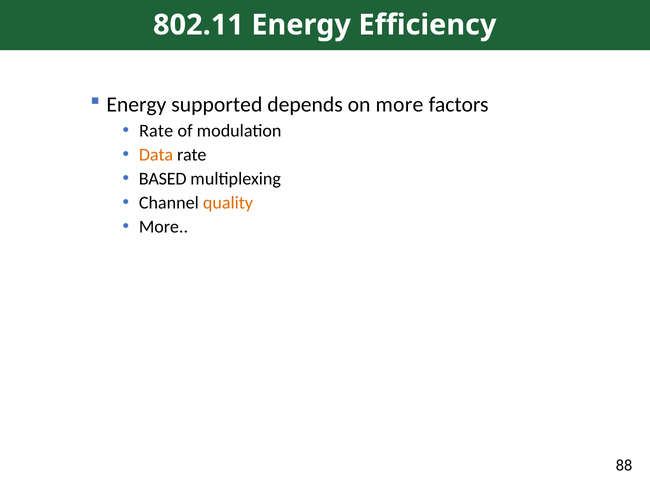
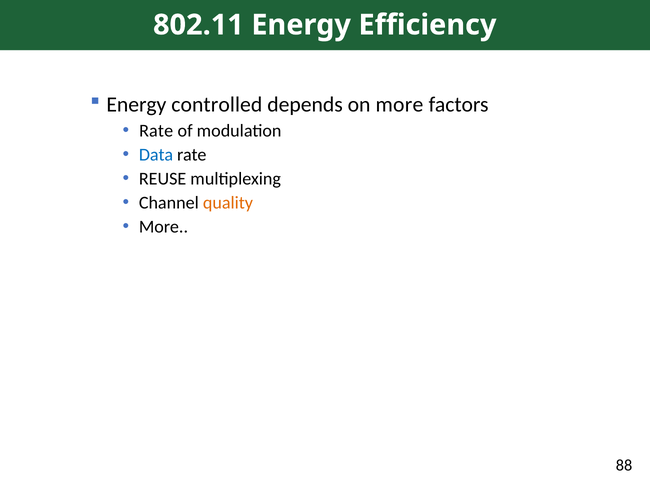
supported: supported -> controlled
Data colour: orange -> blue
BASED: BASED -> REUSE
